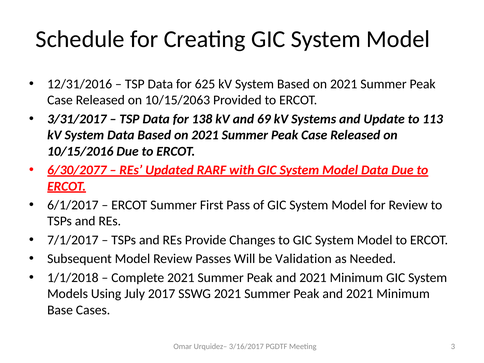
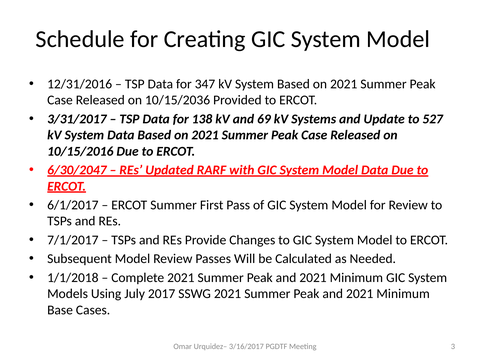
625: 625 -> 347
10/15/2063: 10/15/2063 -> 10/15/2036
113: 113 -> 527
6/30/2077: 6/30/2077 -> 6/30/2047
Validation: Validation -> Calculated
